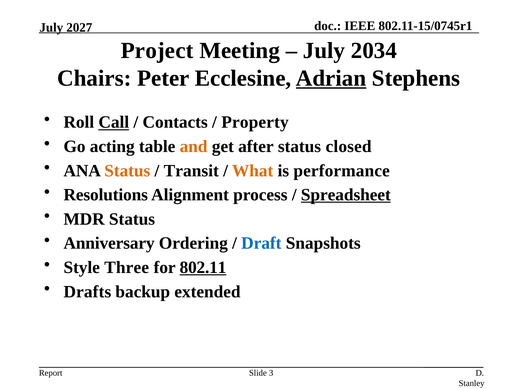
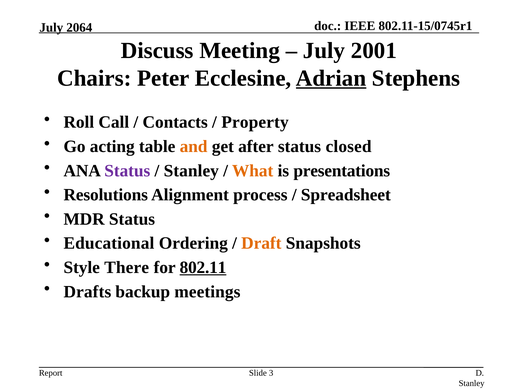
2027: 2027 -> 2064
Project: Project -> Discuss
2034: 2034 -> 2001
Call underline: present -> none
Status at (127, 170) colour: orange -> purple
Transit at (191, 170): Transit -> Stanley
performance: performance -> presentations
Spreadsheet underline: present -> none
Anniversary: Anniversary -> Educational
Draft colour: blue -> orange
Three: Three -> There
extended: extended -> meetings
